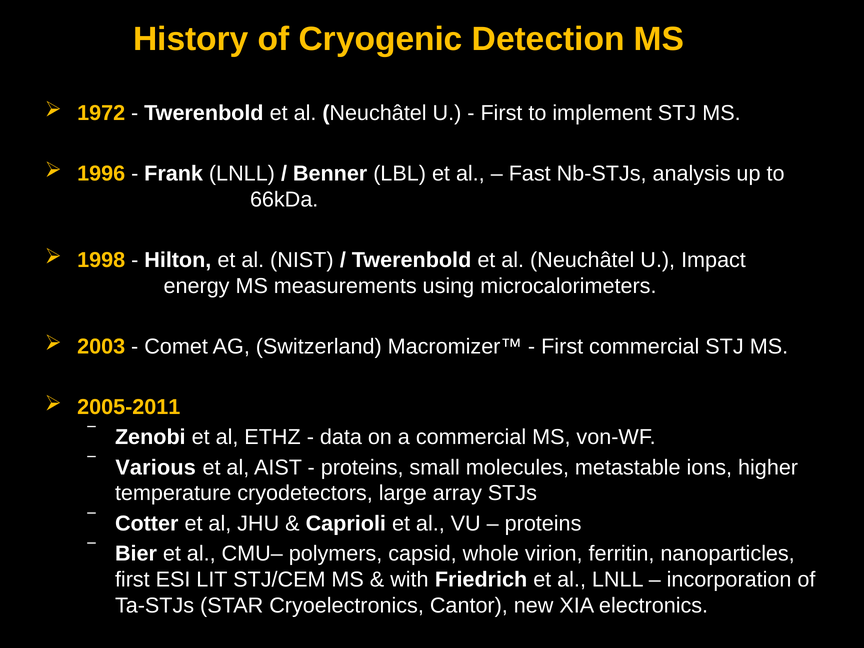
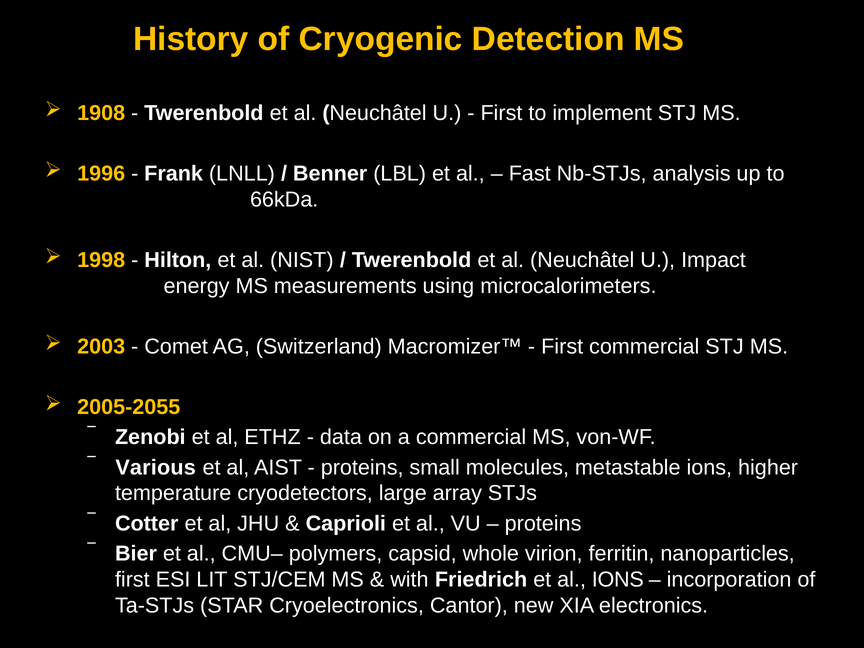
1972: 1972 -> 1908
2005-2011: 2005-2011 -> 2005-2055
al LNLL: LNLL -> IONS
